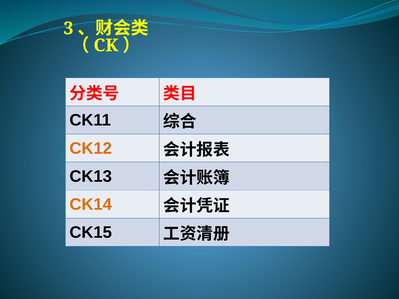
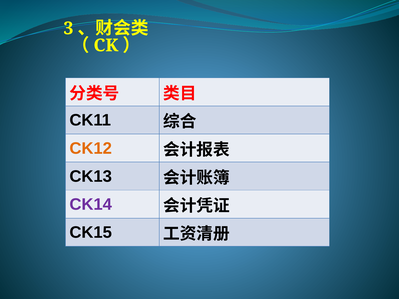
CK14 colour: orange -> purple
